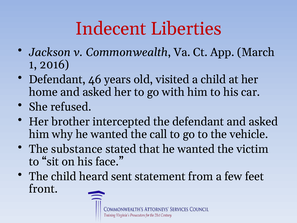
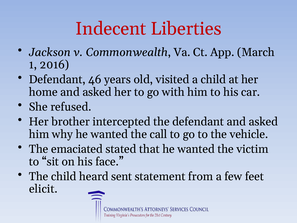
substance: substance -> emaciated
front: front -> elicit
